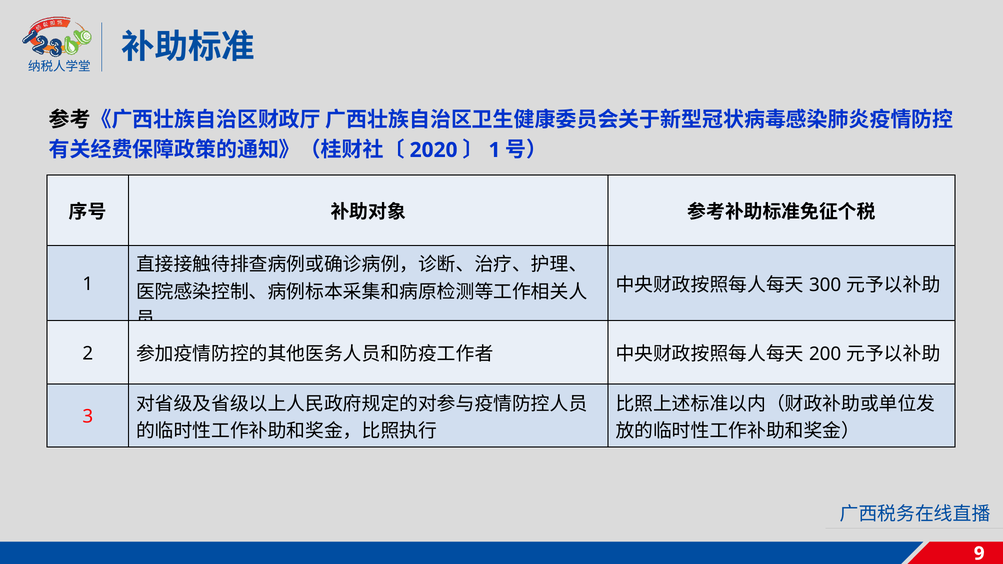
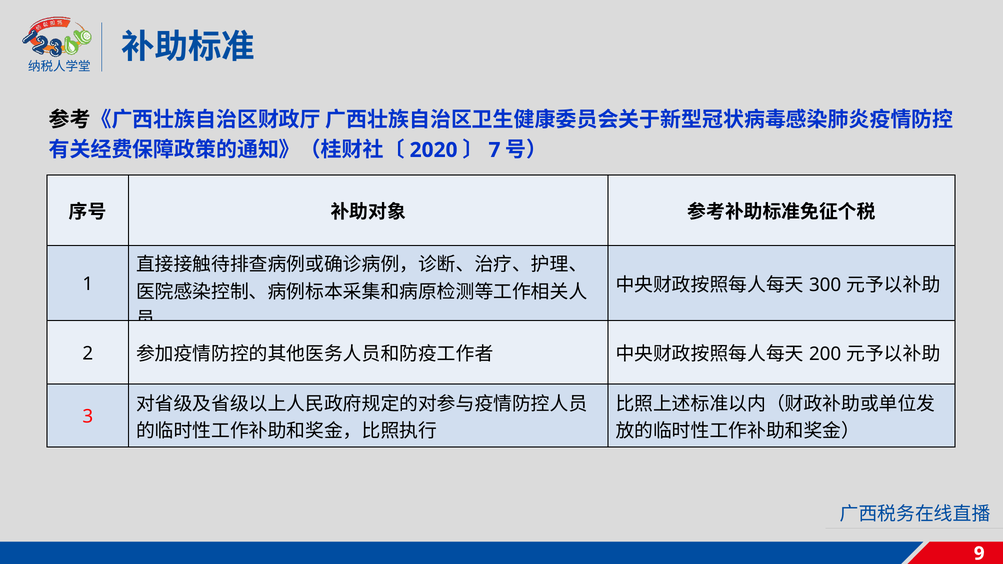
1 at (494, 150): 1 -> 7
